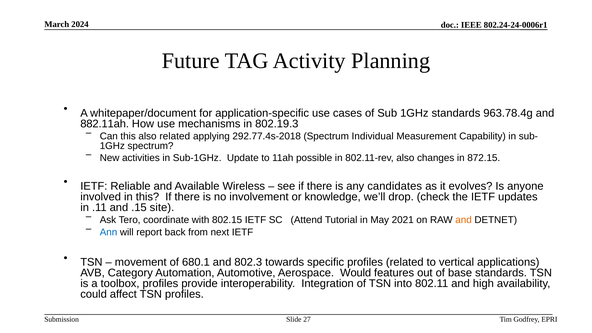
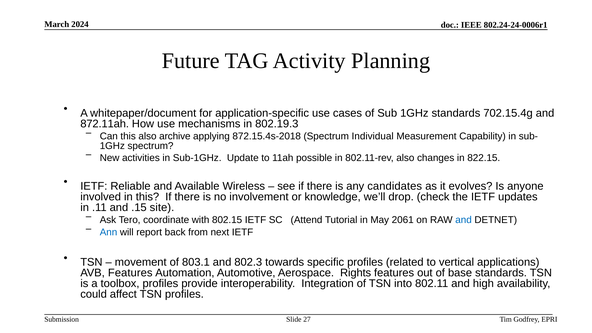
963.78.4g: 963.78.4g -> 702.15.4g
882.11ah: 882.11ah -> 872.11ah
also related: related -> archive
292.77.4s-2018: 292.77.4s-2018 -> 872.15.4s-2018
872.15: 872.15 -> 822.15
2021: 2021 -> 2061
and at (464, 220) colour: orange -> blue
680.1: 680.1 -> 803.1
AVB Category: Category -> Features
Would: Would -> Rights
